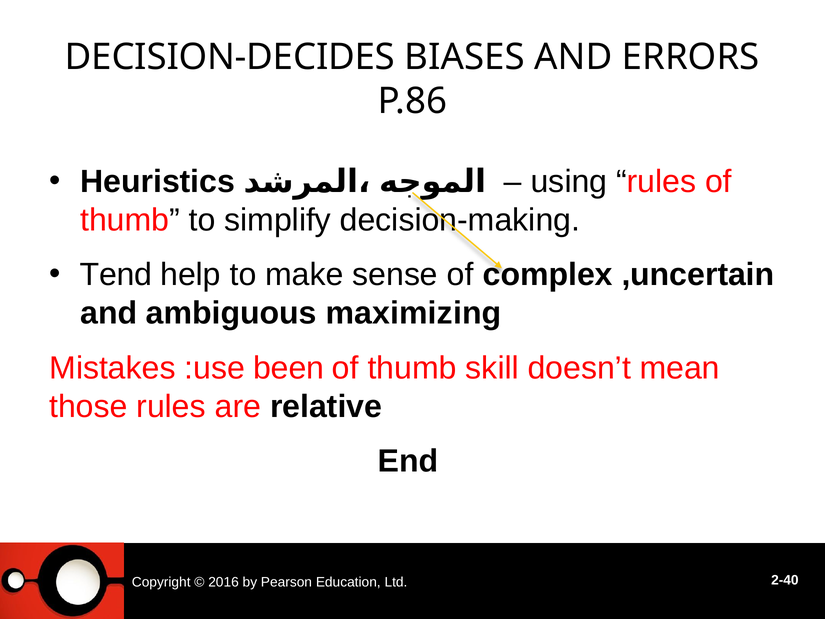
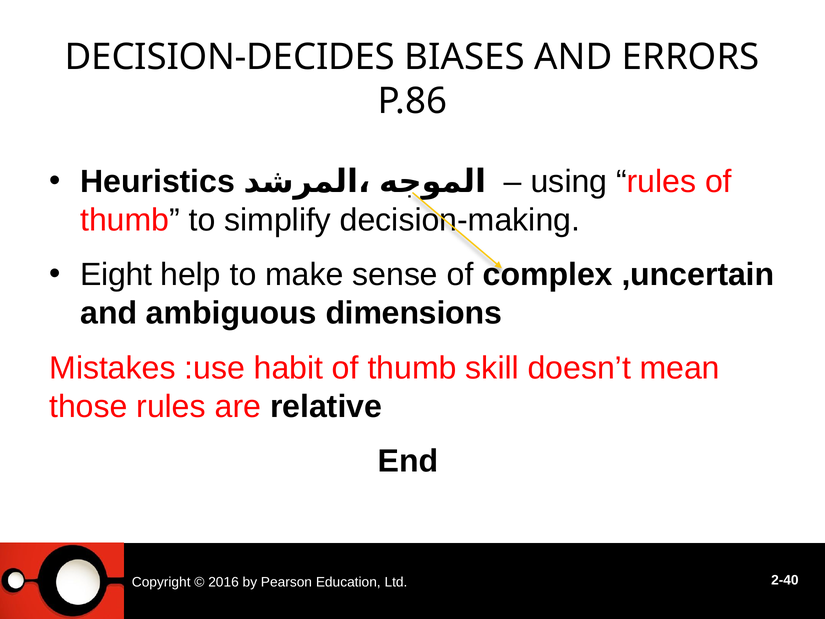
Tend: Tend -> Eight
maximizing: maximizing -> dimensions
been: been -> habit
